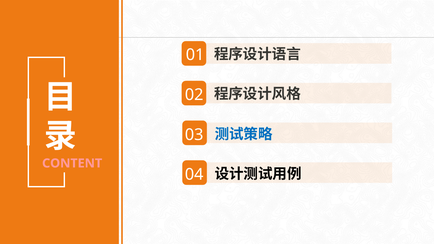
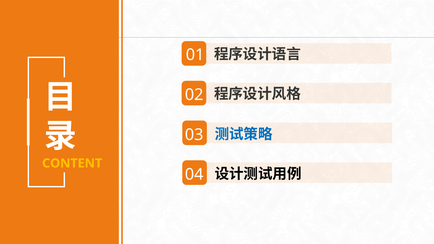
CONTENT colour: pink -> yellow
